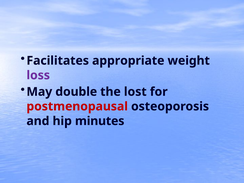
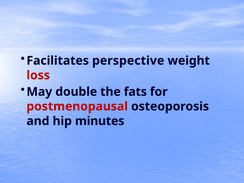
appropriate: appropriate -> perspective
loss colour: purple -> red
lost: lost -> fats
